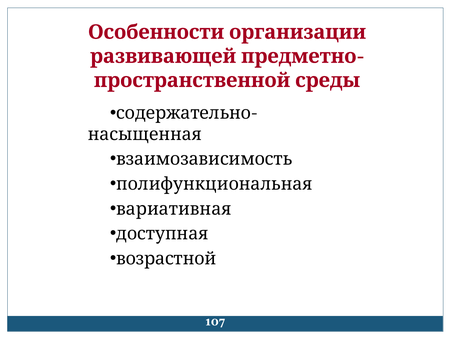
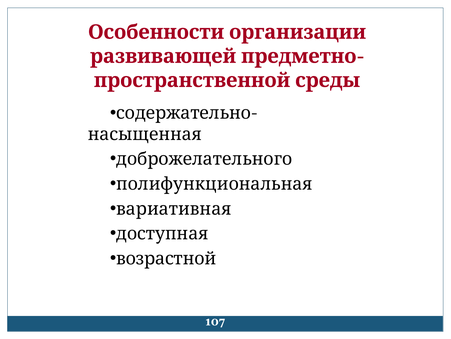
взаимозависимость: взаимозависимость -> доброжелательного
